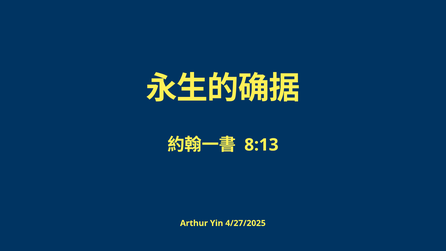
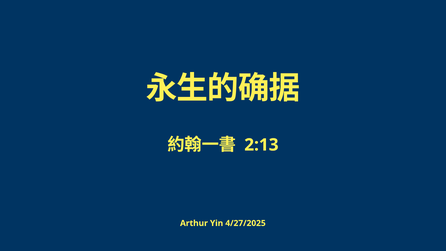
8:13: 8:13 -> 2:13
